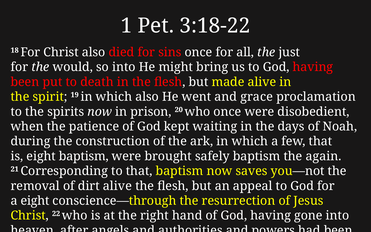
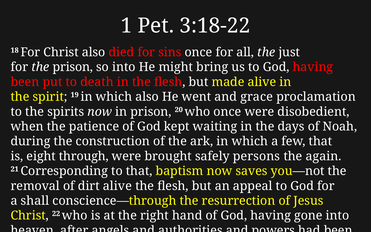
the would: would -> prison
eight baptism: baptism -> through
safely baptism: baptism -> persons
a eight: eight -> shall
